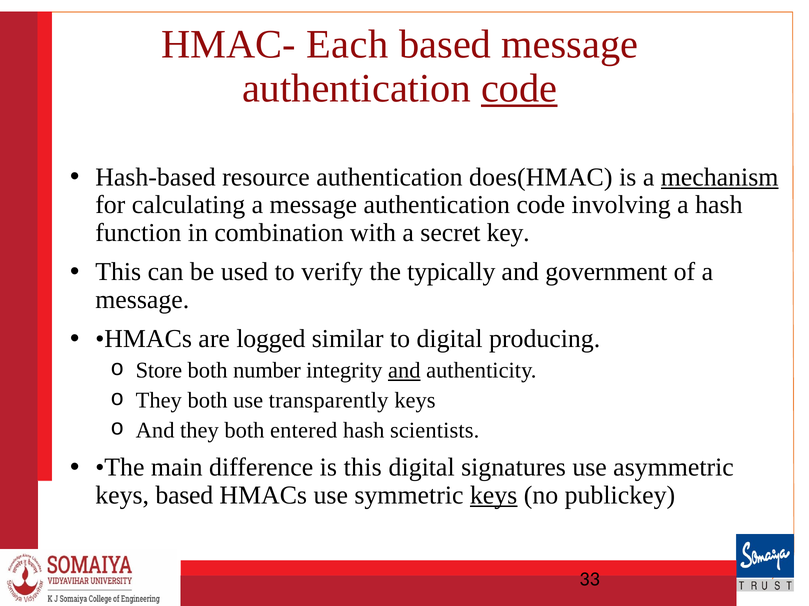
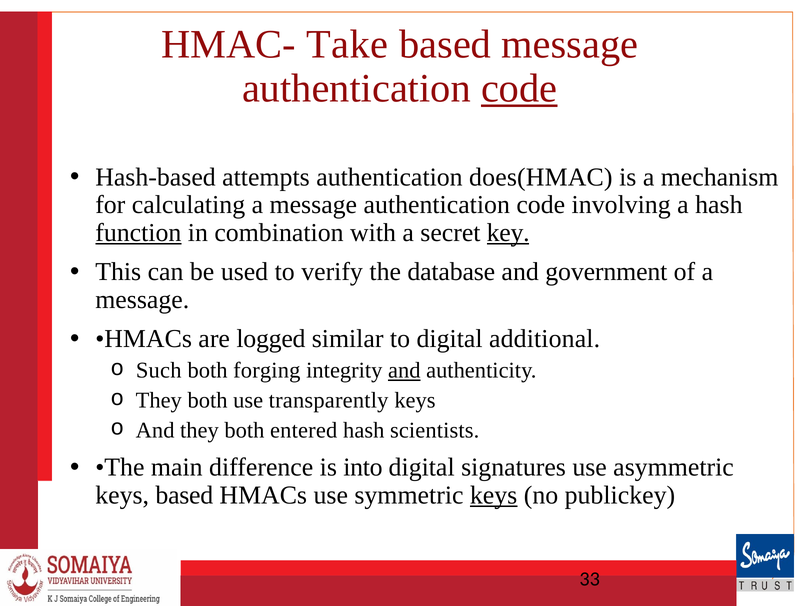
Each: Each -> Take
resource: resource -> attempts
mechanism underline: present -> none
function underline: none -> present
key underline: none -> present
typically: typically -> database
producing: producing -> additional
Store: Store -> Such
number: number -> forging
is this: this -> into
